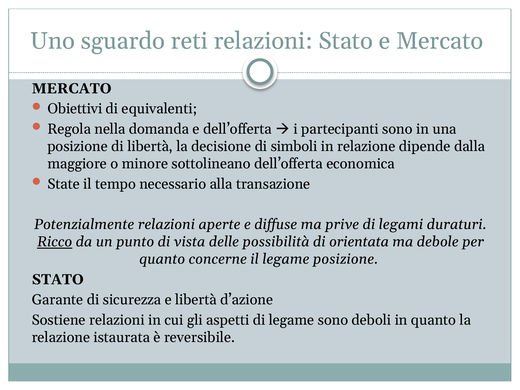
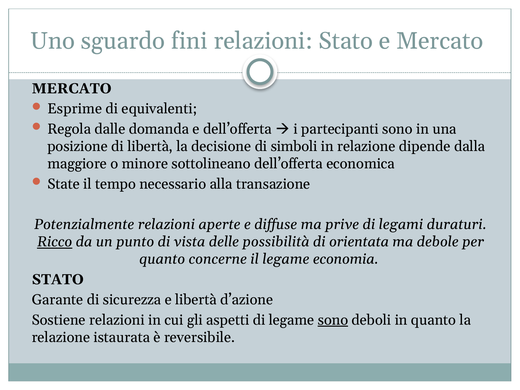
reti: reti -> fini
Obiettivi: Obiettivi -> Esprime
nella: nella -> dalle
legame posizione: posizione -> economia
sono at (333, 320) underline: none -> present
